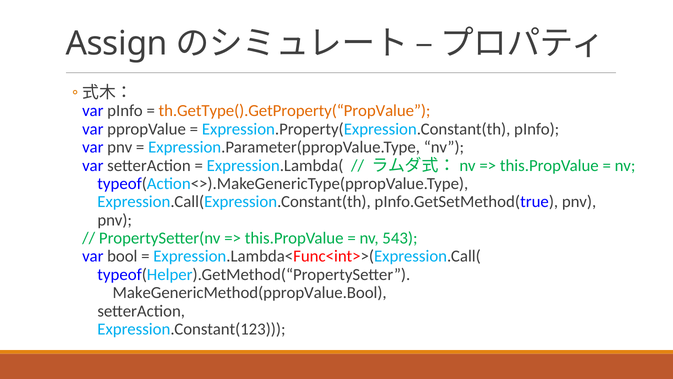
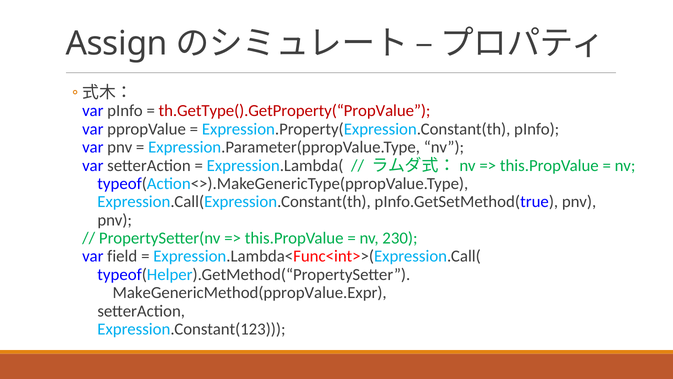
th.GetType().GetProperty(“PropValue colour: orange -> red
543: 543 -> 230
bool: bool -> field
MakeGenericMethod(ppropValue.Bool: MakeGenericMethod(ppropValue.Bool -> MakeGenericMethod(ppropValue.Expr
